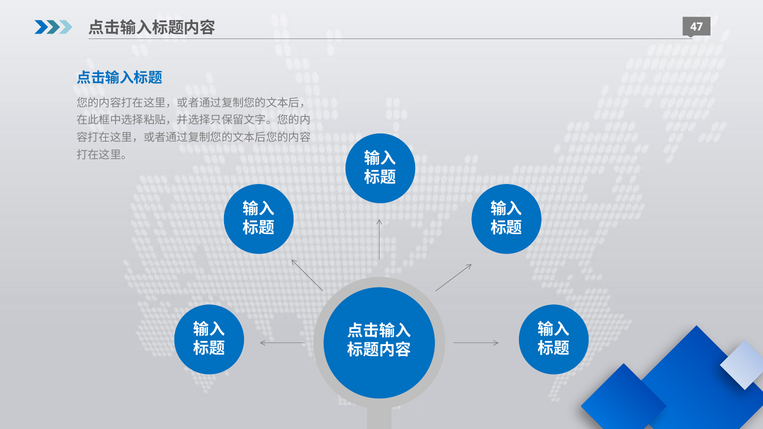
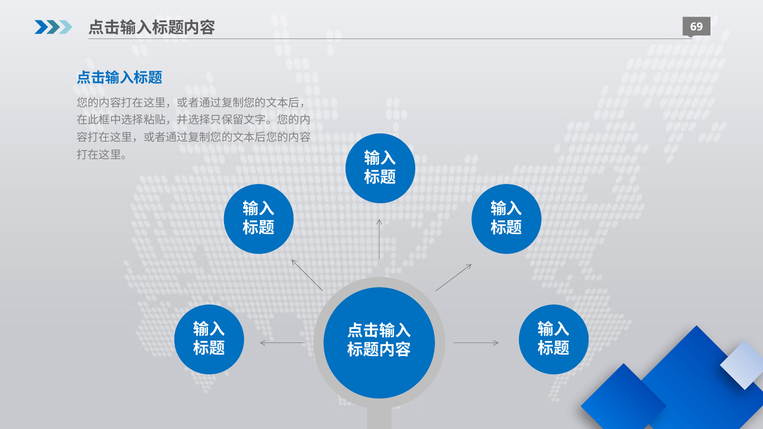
47: 47 -> 69
